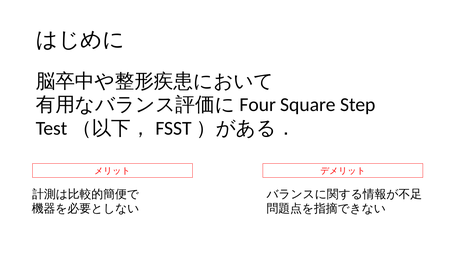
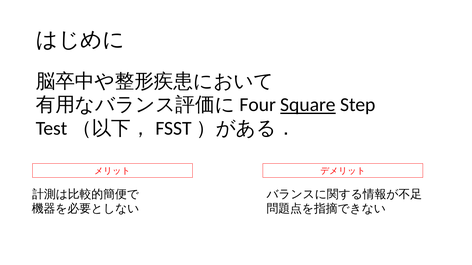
Square underline: none -> present
